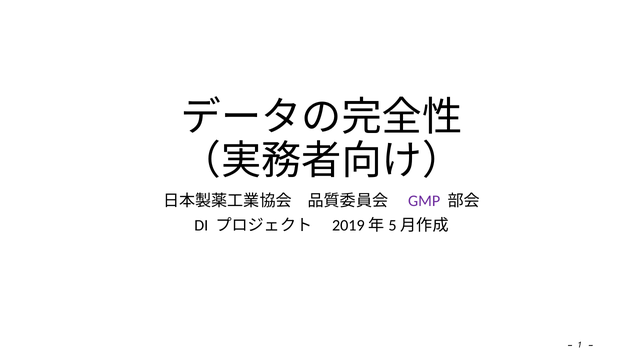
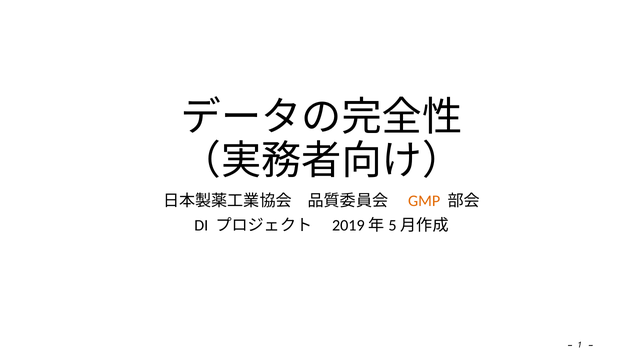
GMP colour: purple -> orange
